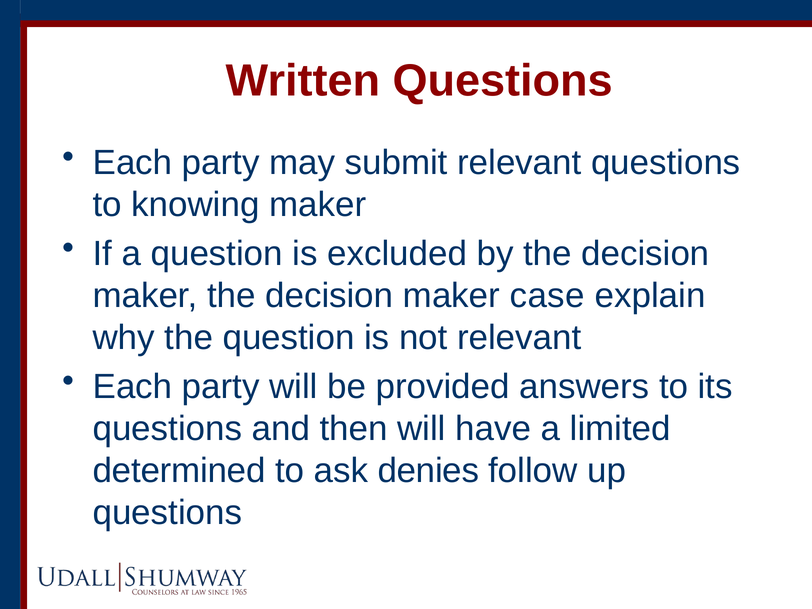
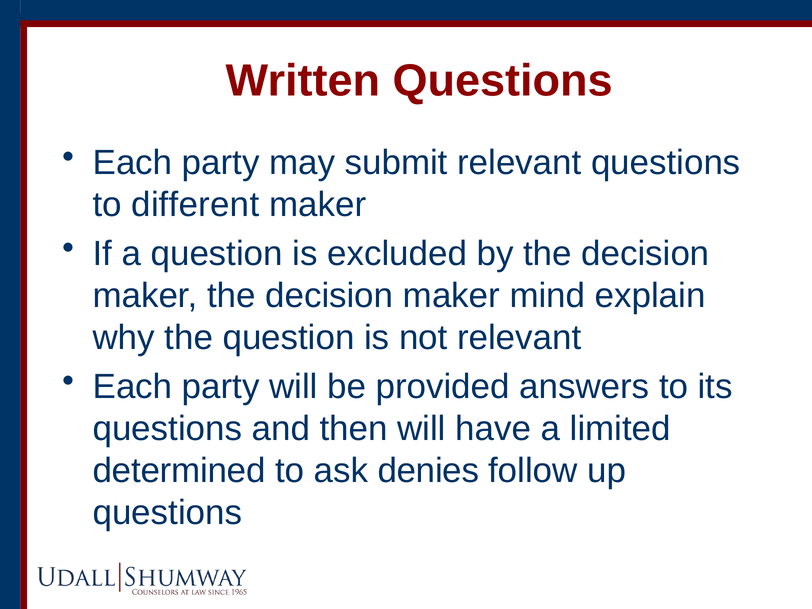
knowing: knowing -> different
case: case -> mind
